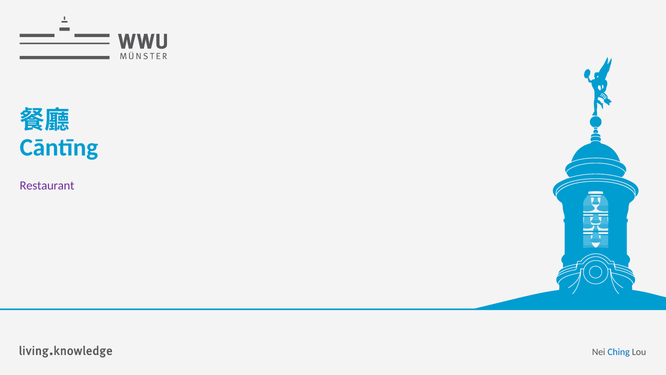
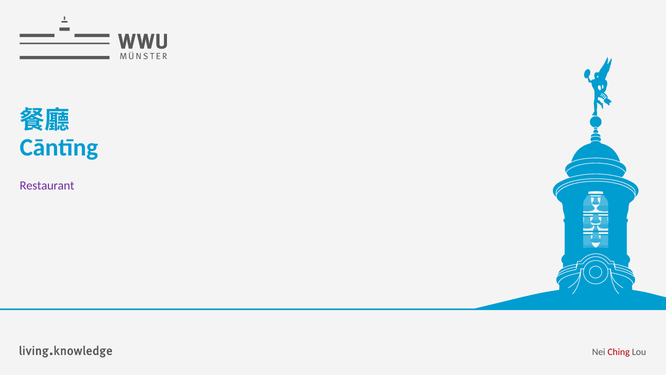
Ching colour: blue -> red
